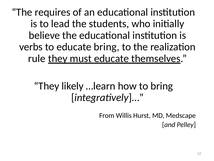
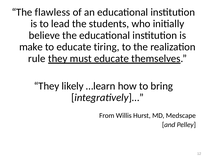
requires: requires -> flawless
verbs: verbs -> make
educate bring: bring -> tiring
